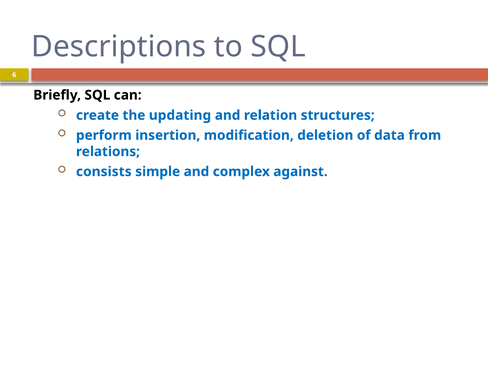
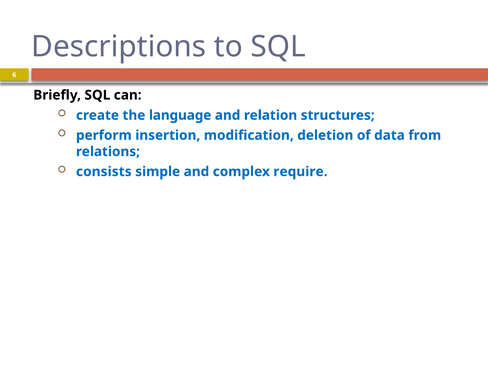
updating: updating -> language
against: against -> require
